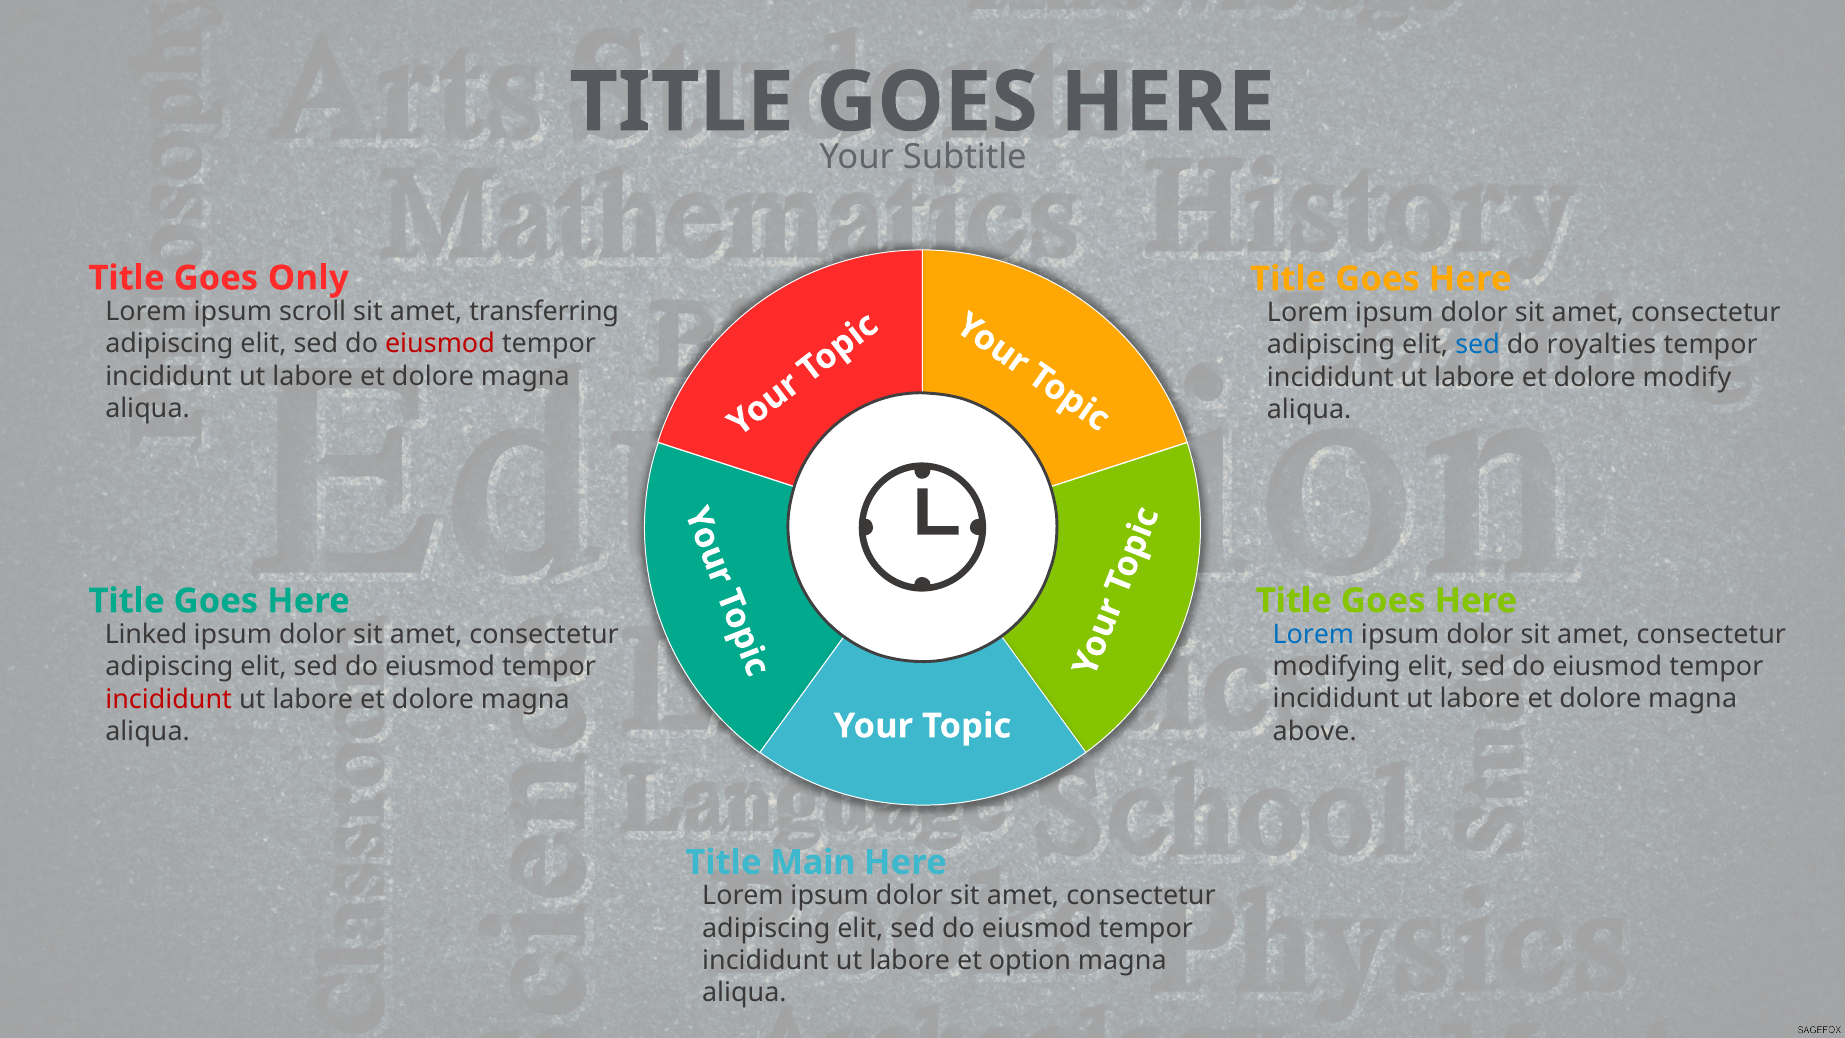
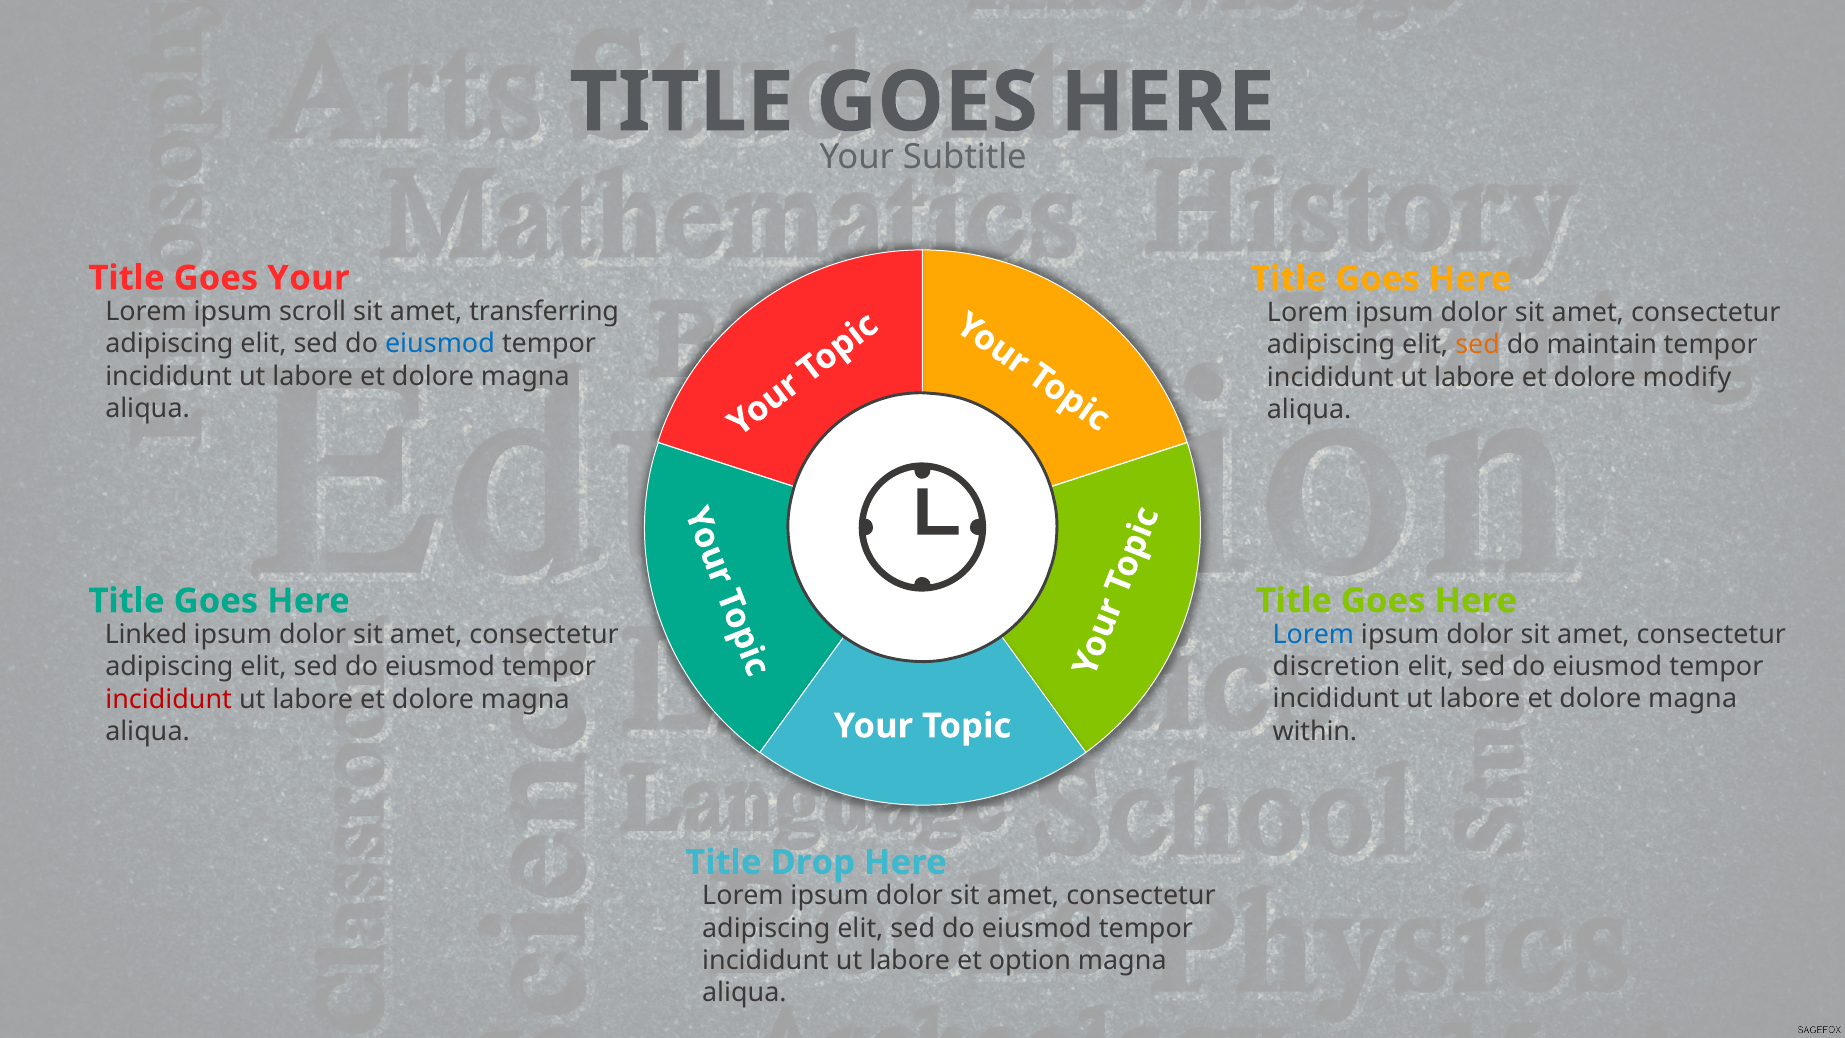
Goes Only: Only -> Your
eiusmod at (440, 344) colour: red -> blue
sed at (1478, 345) colour: blue -> orange
royalties: royalties -> maintain
modifying: modifying -> discretion
above: above -> within
Main: Main -> Drop
